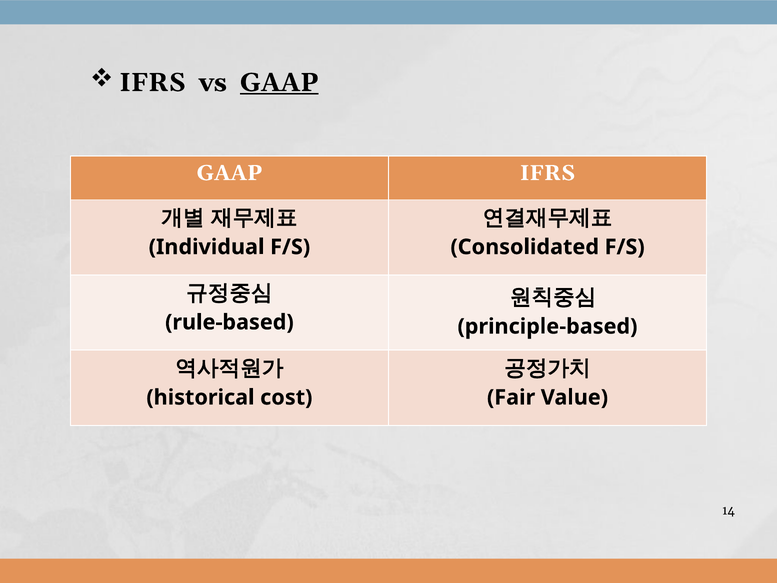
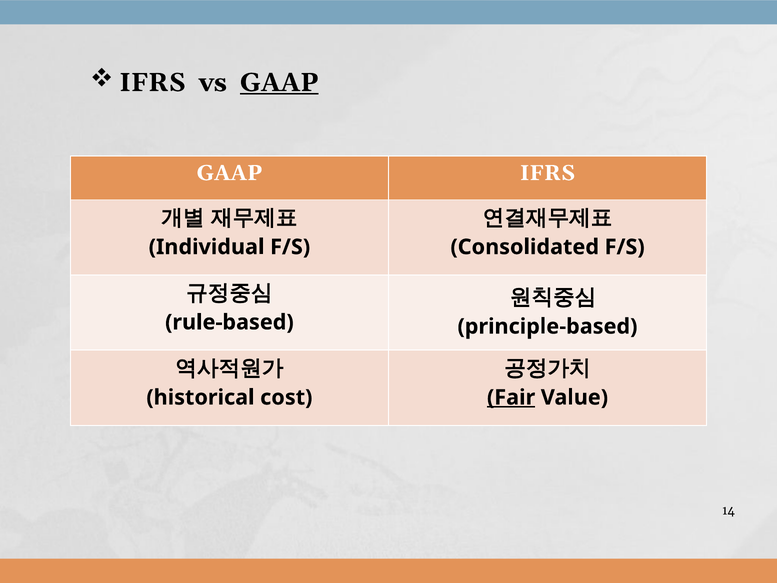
Fair underline: none -> present
